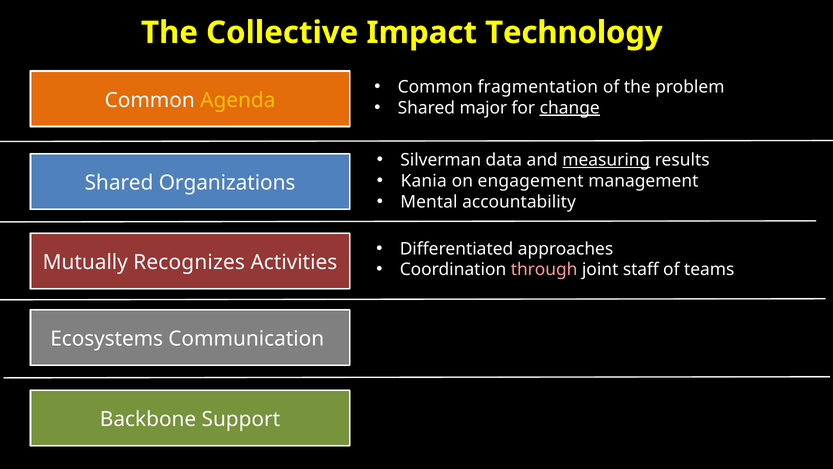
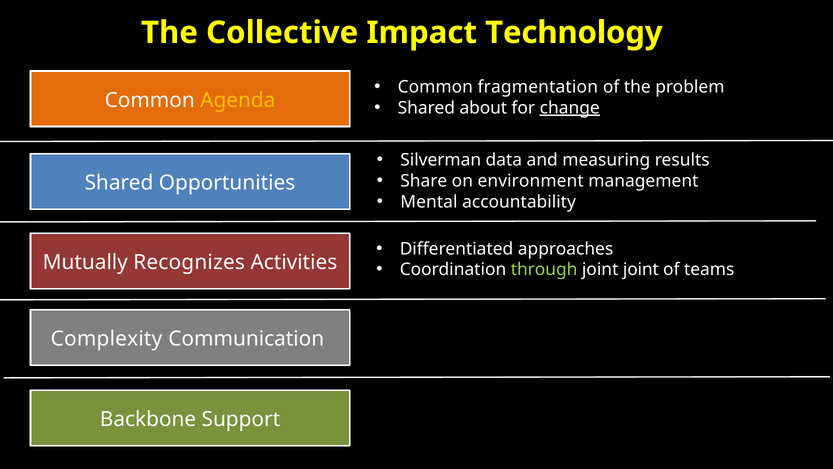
major: major -> about
measuring underline: present -> none
Kania: Kania -> Share
engagement: engagement -> environment
Organizations: Organizations -> Opportunities
through colour: pink -> light green
joint staff: staff -> joint
Ecosystems: Ecosystems -> Complexity
